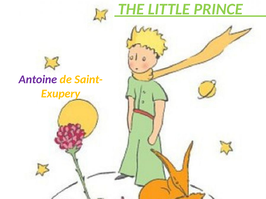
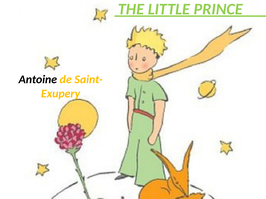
Antoine colour: purple -> black
